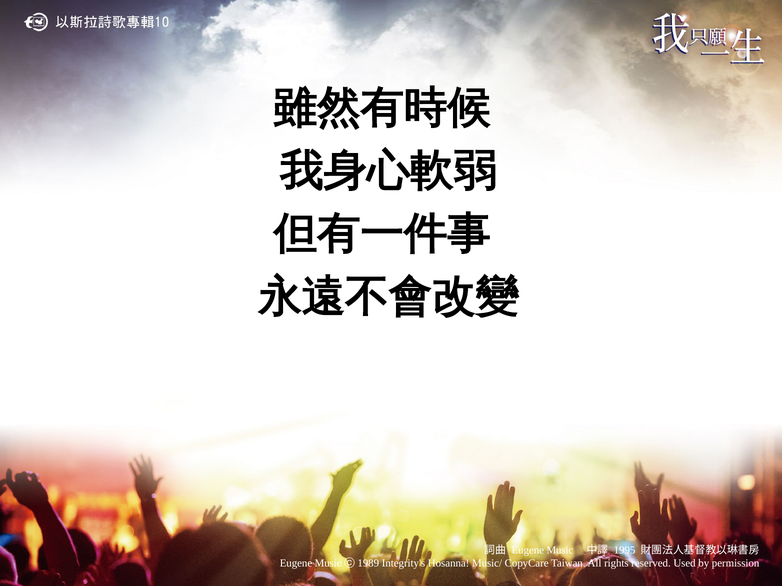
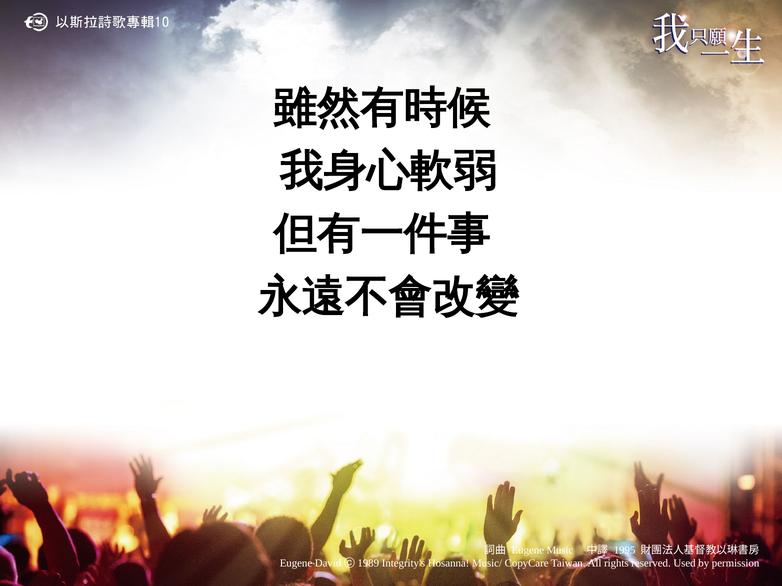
Music at (328, 564): Music -> David
